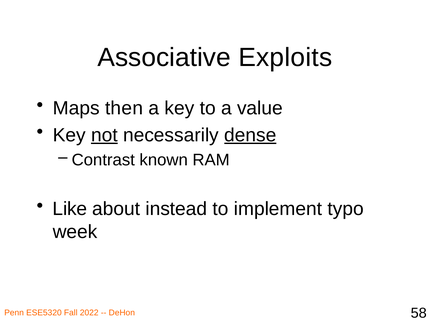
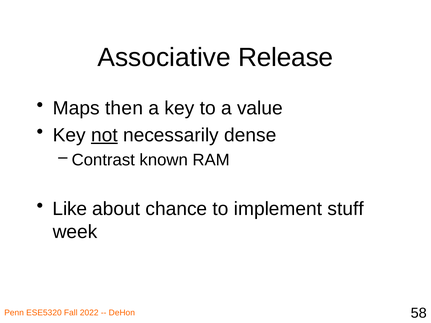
Exploits: Exploits -> Release
dense underline: present -> none
instead: instead -> chance
typo: typo -> stuff
